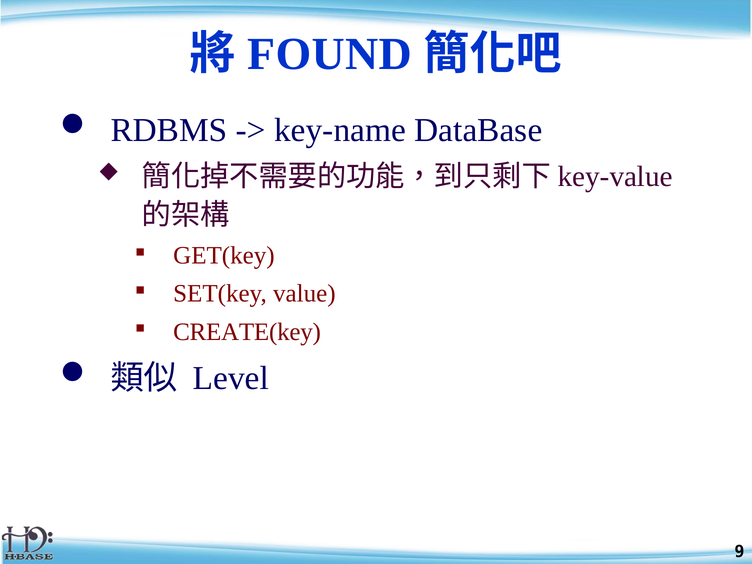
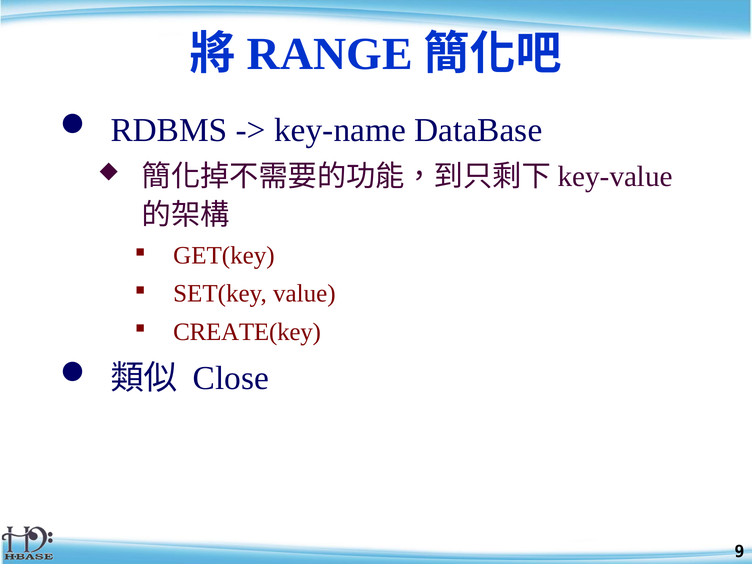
FOUND: FOUND -> RANGE
Level: Level -> Close
